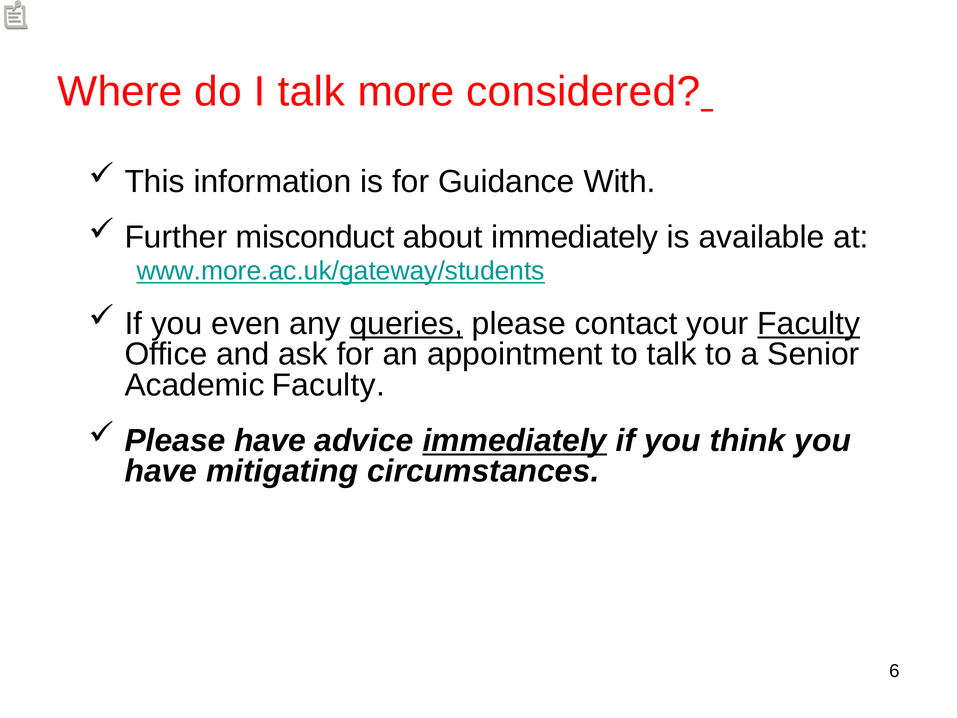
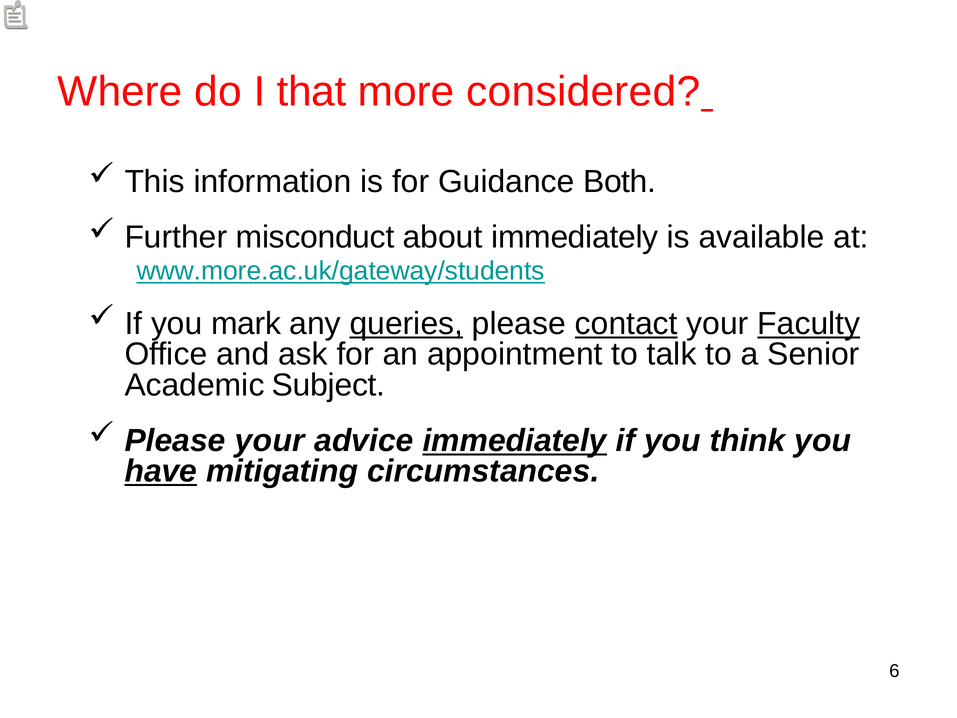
I talk: talk -> that
With: With -> Both
even: even -> mark
contact underline: none -> present
Academic Faculty: Faculty -> Subject
Please have: have -> your
have at (161, 471) underline: none -> present
